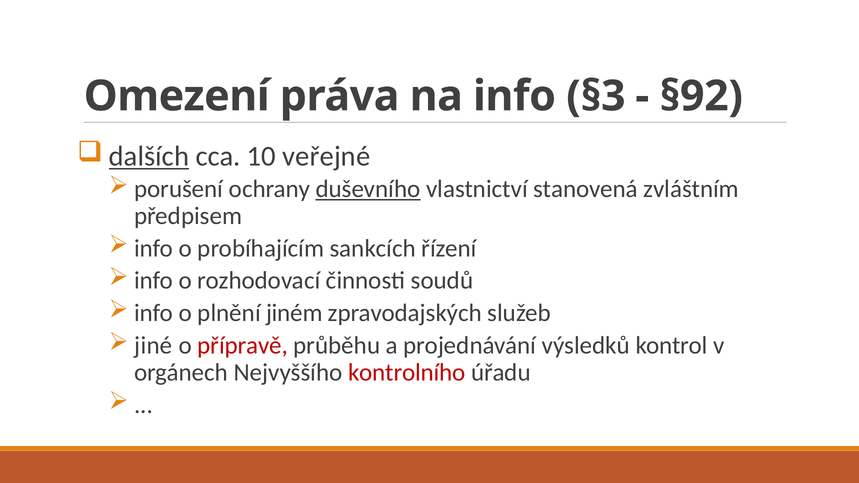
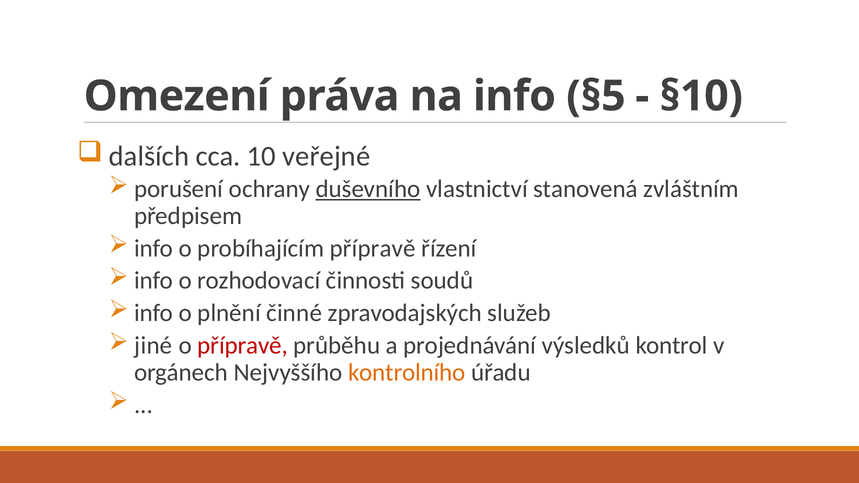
§3: §3 -> §5
§92: §92 -> §10
dalších underline: present -> none
probíhajícím sankcích: sankcích -> přípravě
jiném: jiném -> činné
kontrolního colour: red -> orange
